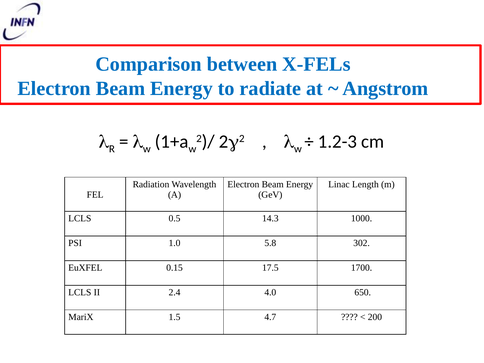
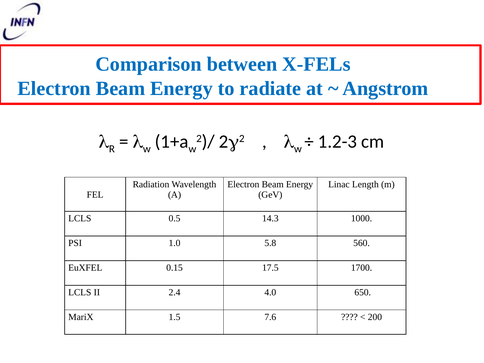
302: 302 -> 560
4.7: 4.7 -> 7.6
